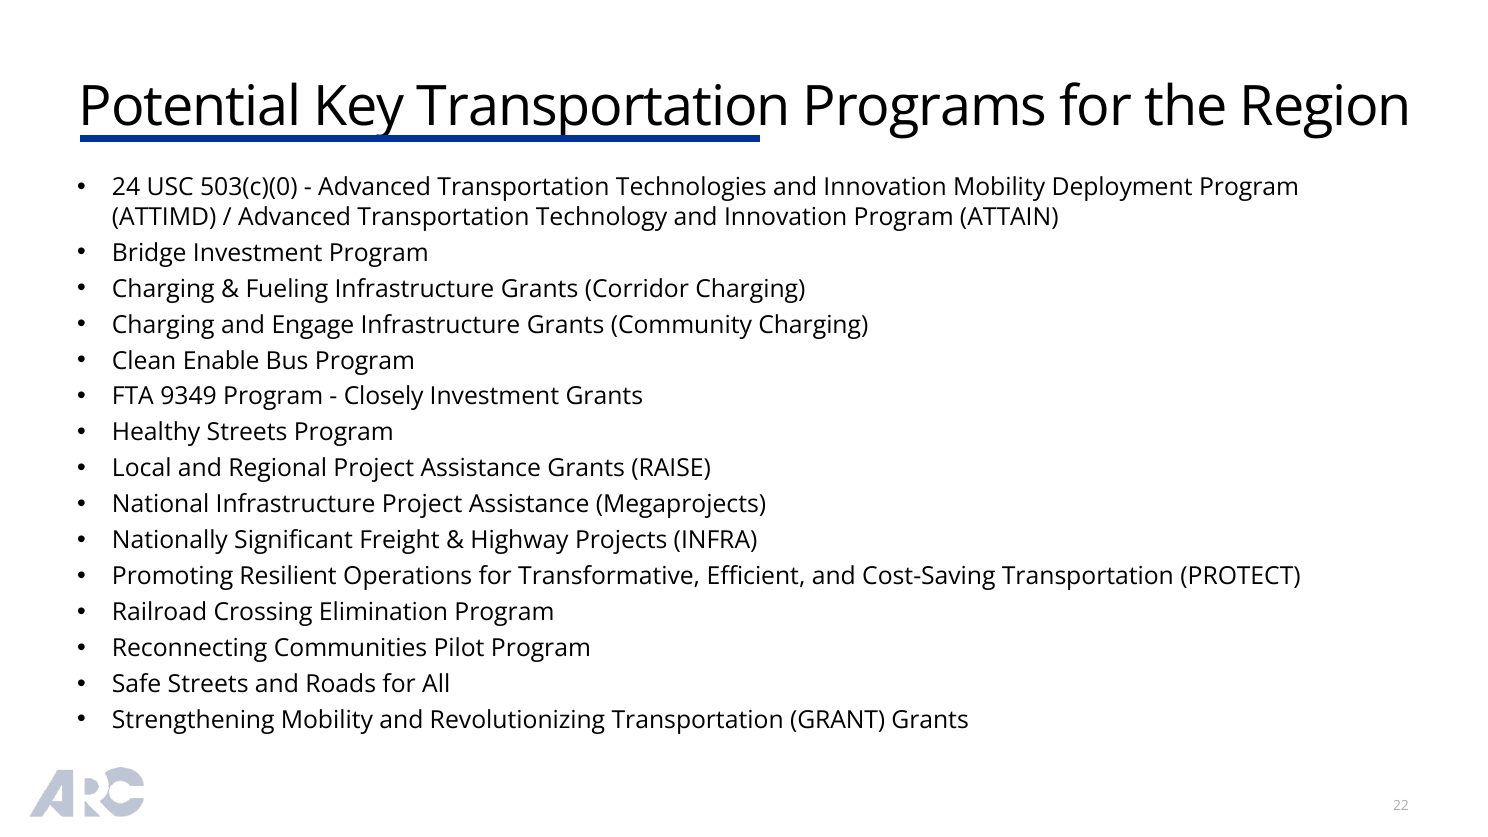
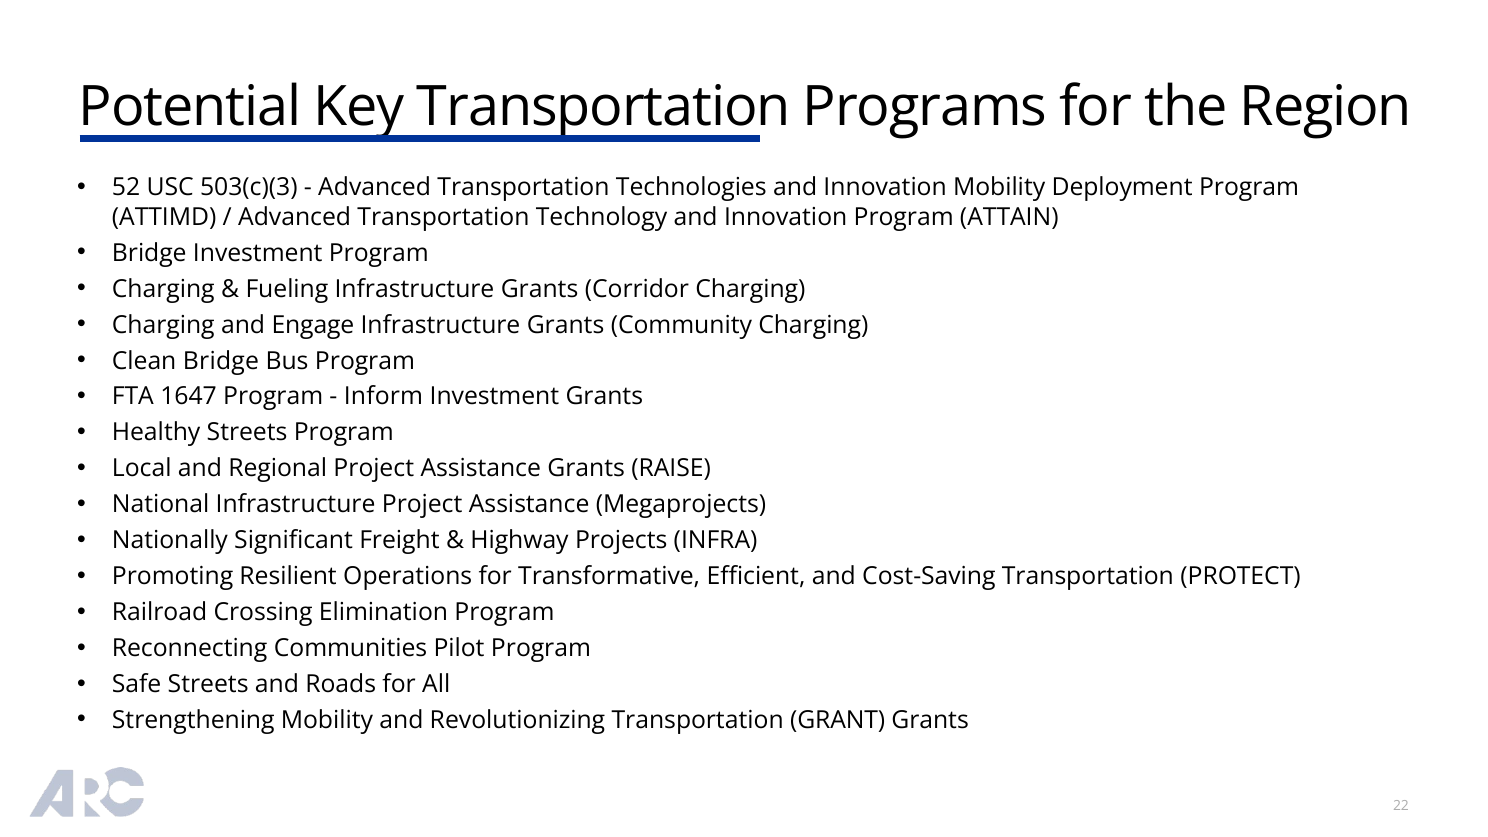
24: 24 -> 52
503(c)(0: 503(c)(0 -> 503(c)(3
Clean Enable: Enable -> Bridge
9349: 9349 -> 1647
Closely: Closely -> Inform
